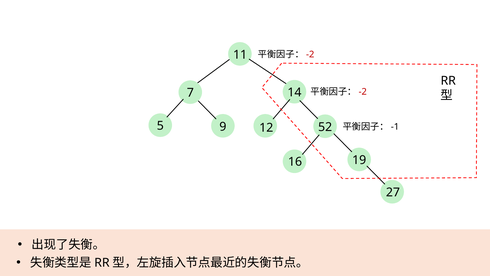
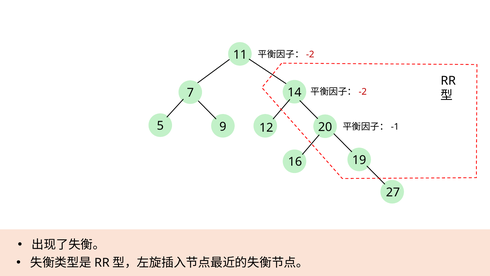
52: 52 -> 20
